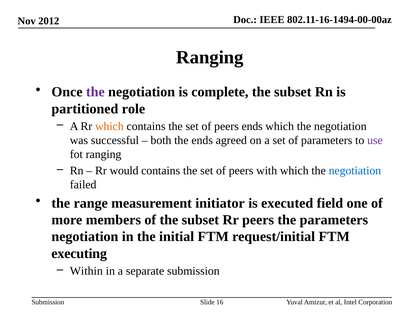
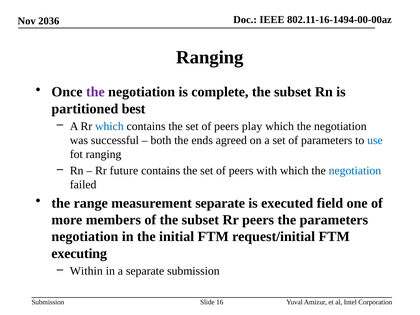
2012: 2012 -> 2036
role: role -> best
which at (109, 126) colour: orange -> blue
peers ends: ends -> play
use colour: purple -> blue
would: would -> future
measurement initiator: initiator -> separate
